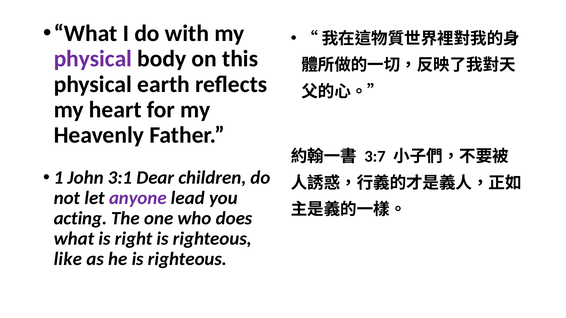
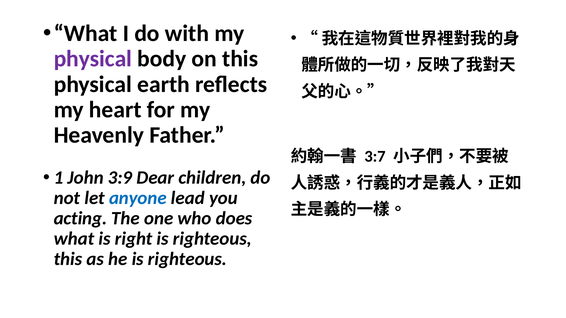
3:1: 3:1 -> 3:9
anyone colour: purple -> blue
like at (68, 259): like -> this
